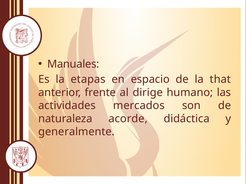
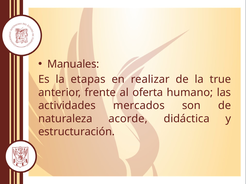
espacio: espacio -> realizar
that: that -> true
dirige: dirige -> oferta
generalmente: generalmente -> estructuración
